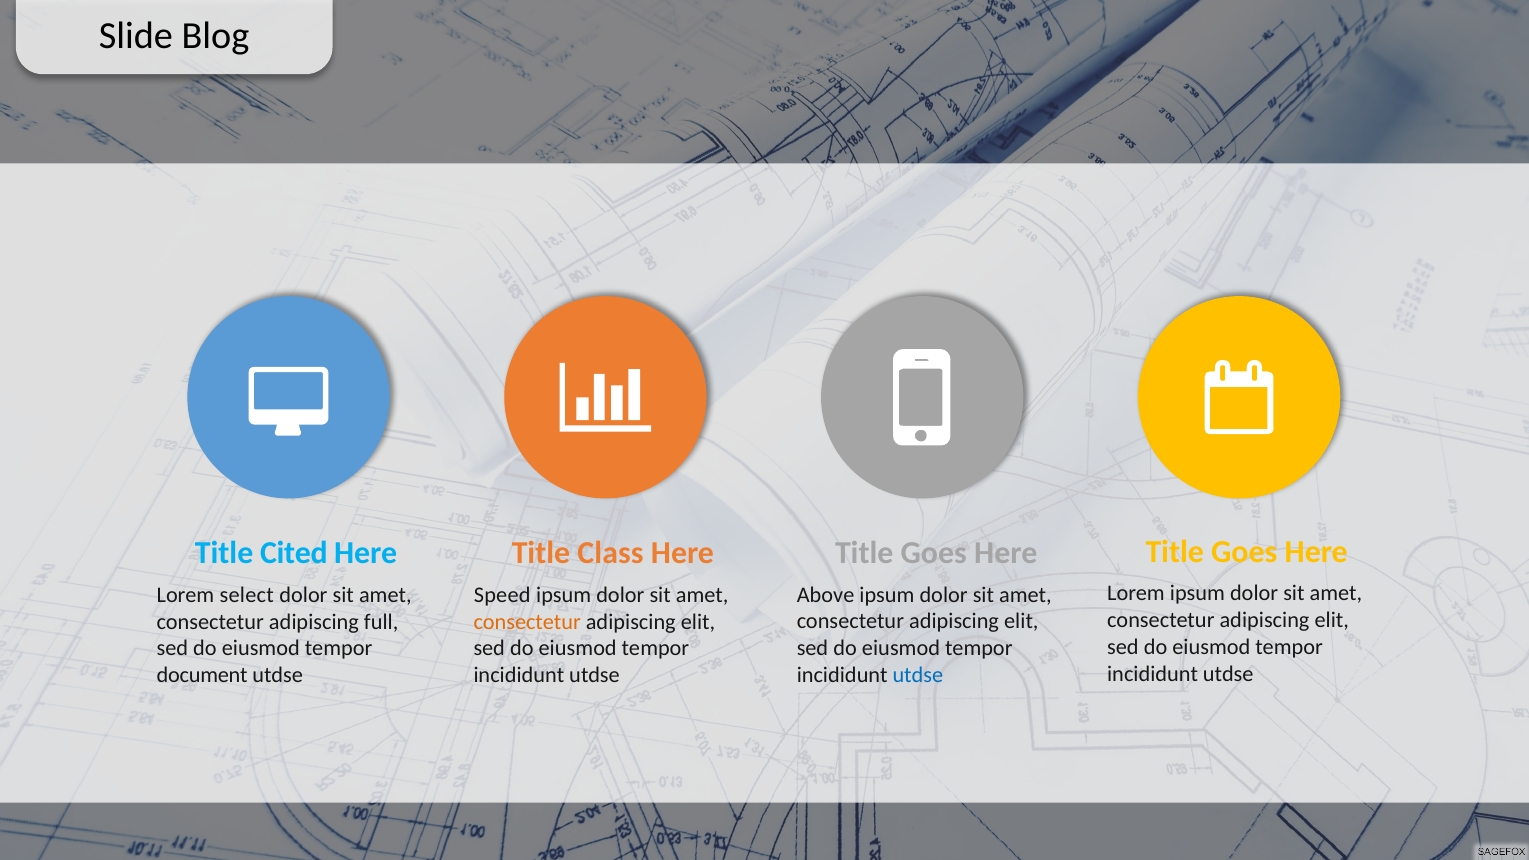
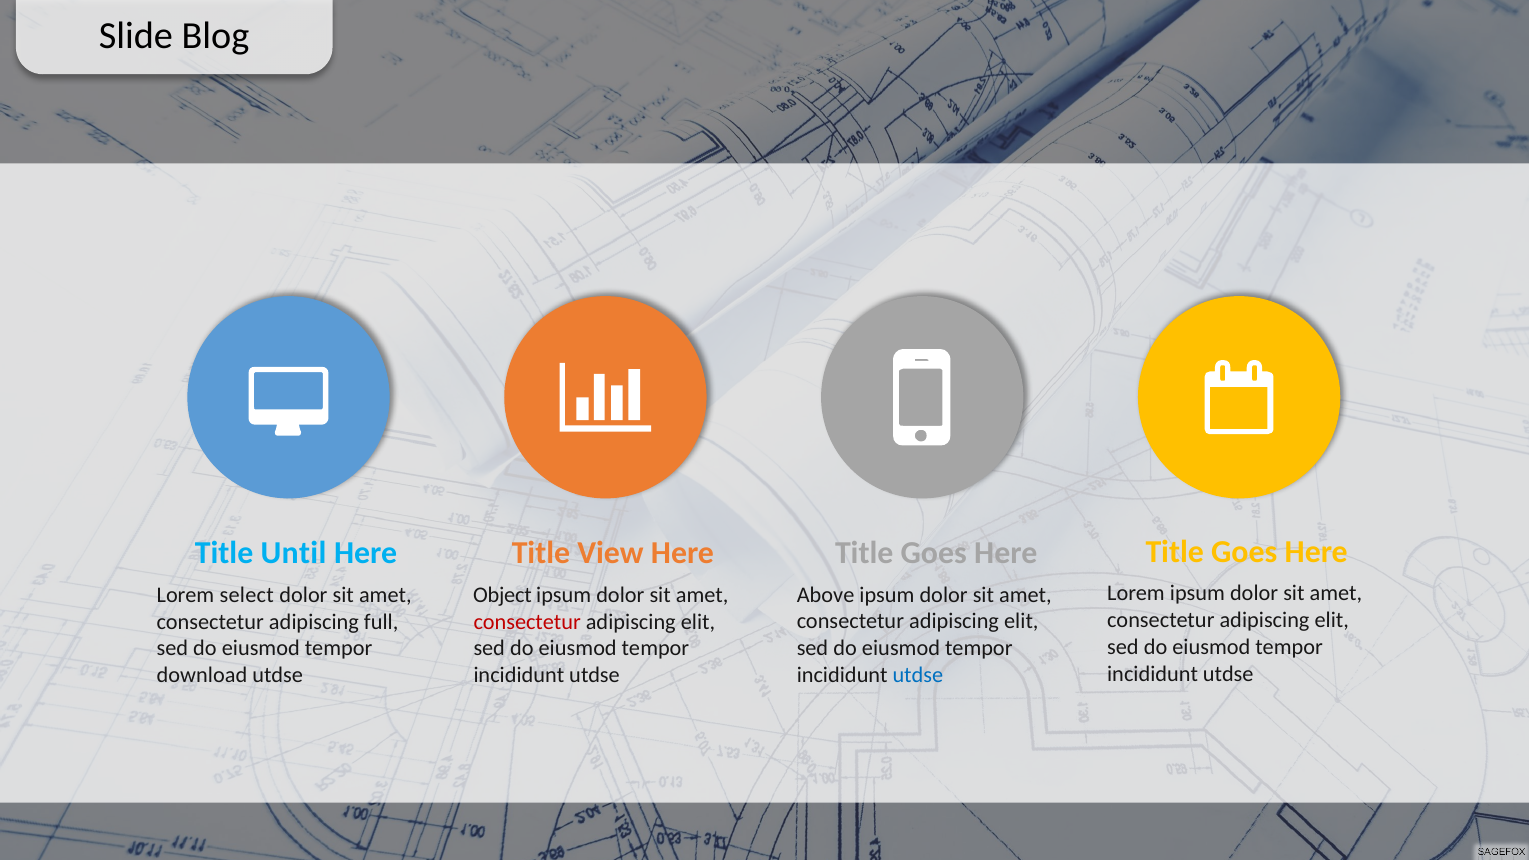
Cited: Cited -> Until
Class: Class -> View
Speed: Speed -> Object
consectetur at (527, 622) colour: orange -> red
document: document -> download
